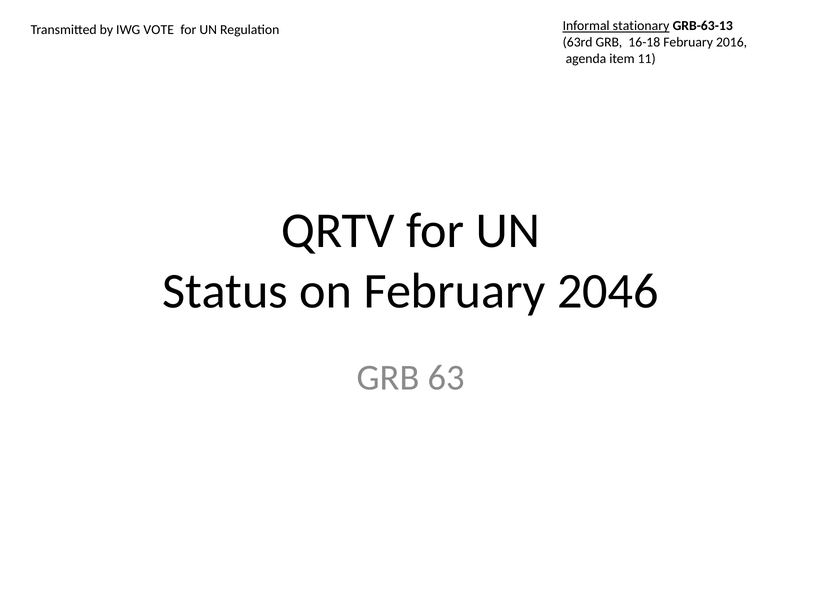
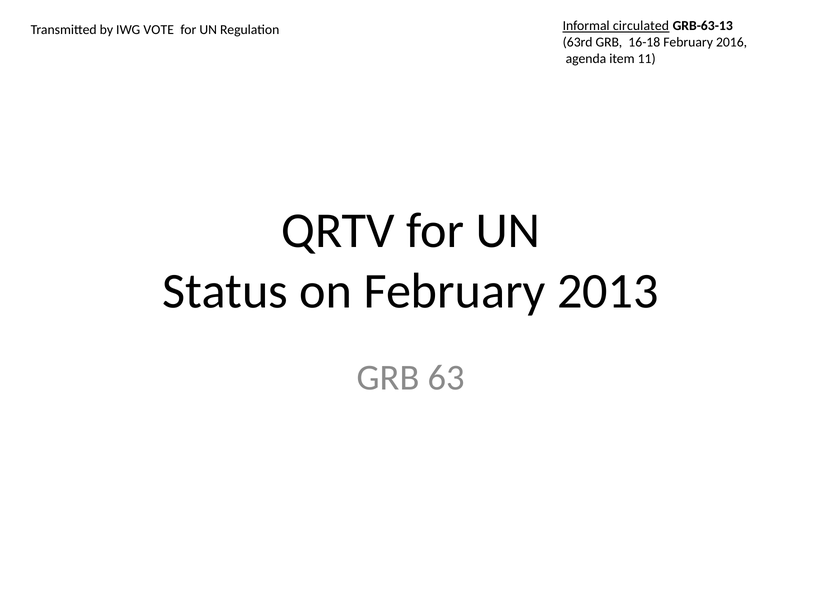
stationary: stationary -> circulated
2046: 2046 -> 2013
